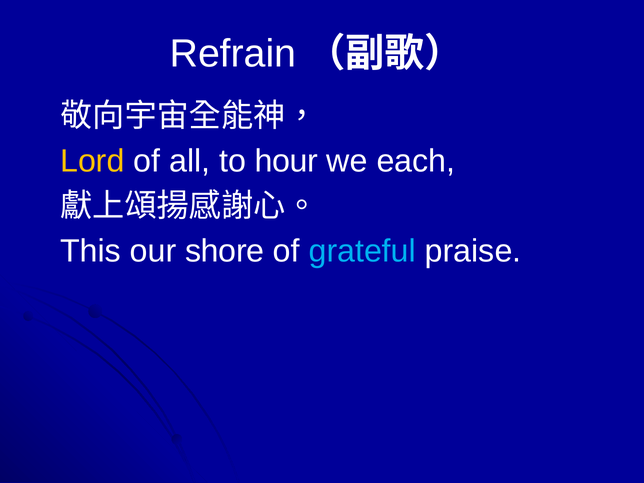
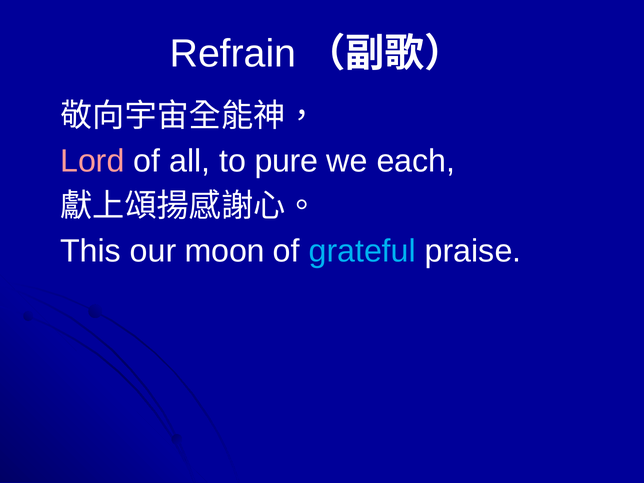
Lord colour: yellow -> pink
hour: hour -> pure
shore: shore -> moon
